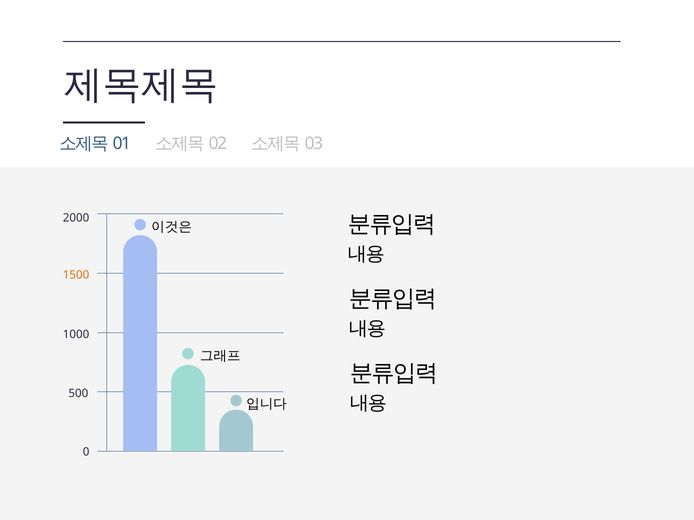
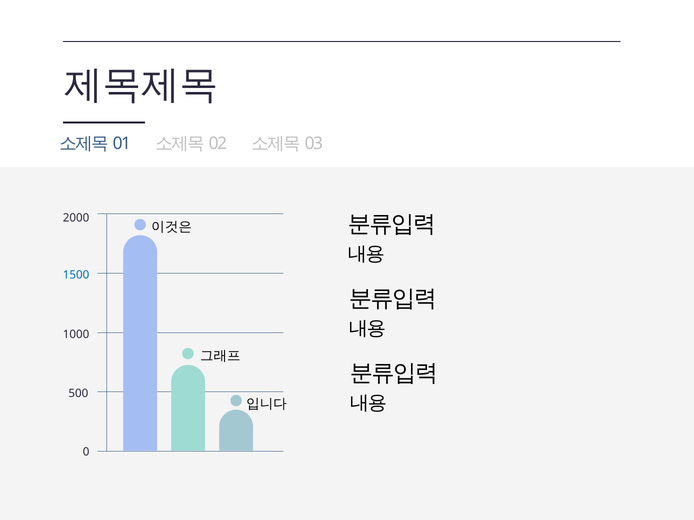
1500 colour: orange -> blue
